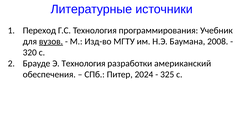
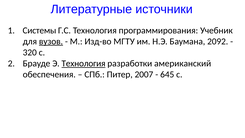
Переход: Переход -> Системы
2008: 2008 -> 2092
Технология at (84, 63) underline: none -> present
2024: 2024 -> 2007
325: 325 -> 645
